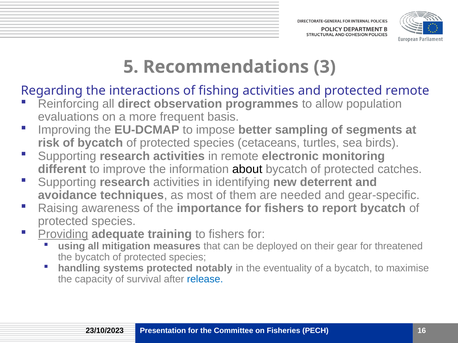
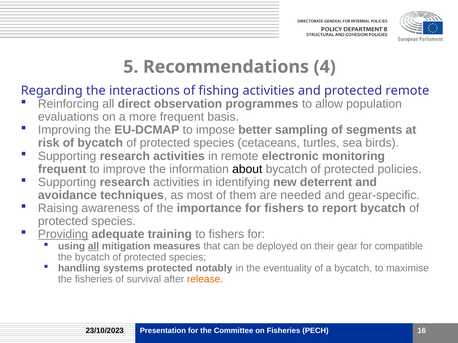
3: 3 -> 4
different at (62, 169): different -> frequent
catches: catches -> policies
all at (93, 247) underline: none -> present
threatened: threatened -> compatible
the capacity: capacity -> fisheries
release colour: blue -> orange
